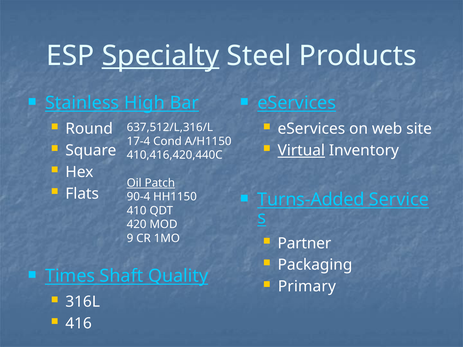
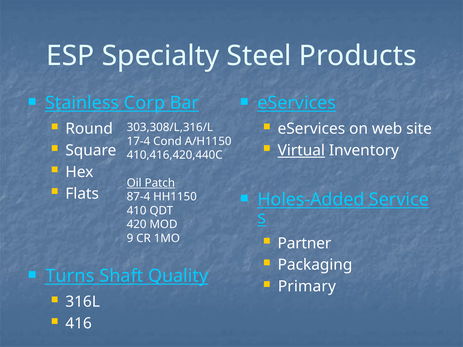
Specialty underline: present -> none
High: High -> Corp
637,512/L,316/L: 637,512/L,316/L -> 303,308/L,316/L
90-4: 90-4 -> 87-4
Turns-Added: Turns-Added -> Holes-Added
Times: Times -> Turns
